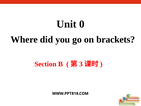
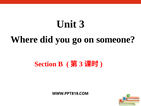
Unit 0: 0 -> 3
brackets: brackets -> someone
